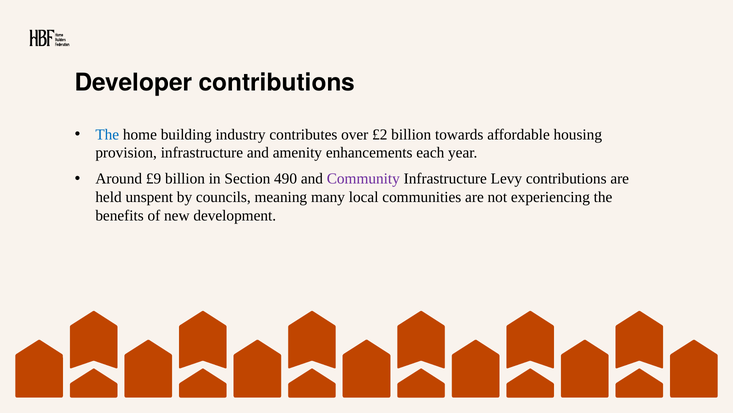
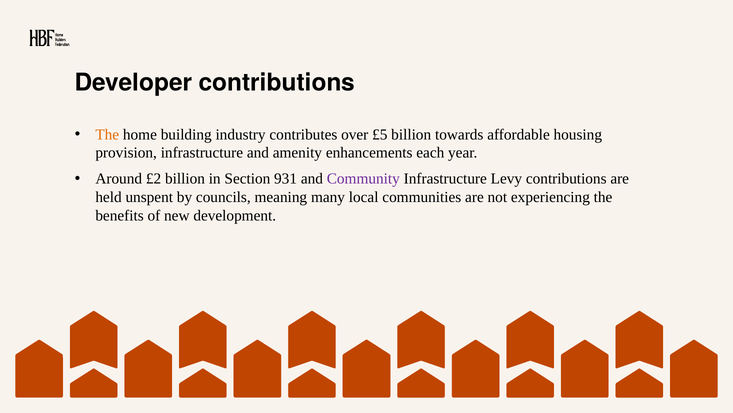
The at (107, 134) colour: blue -> orange
£2: £2 -> £5
£9: £9 -> £2
490: 490 -> 931
